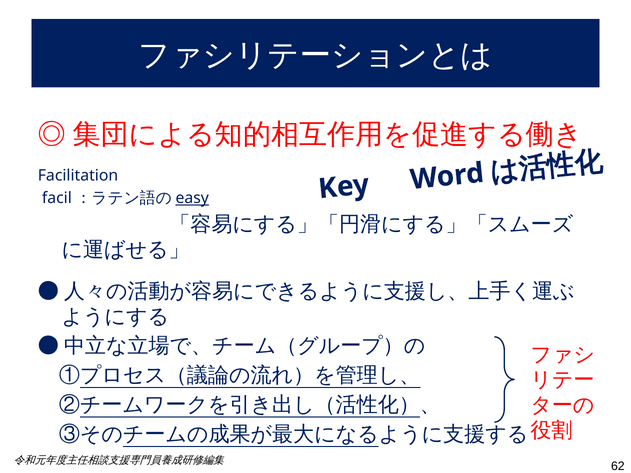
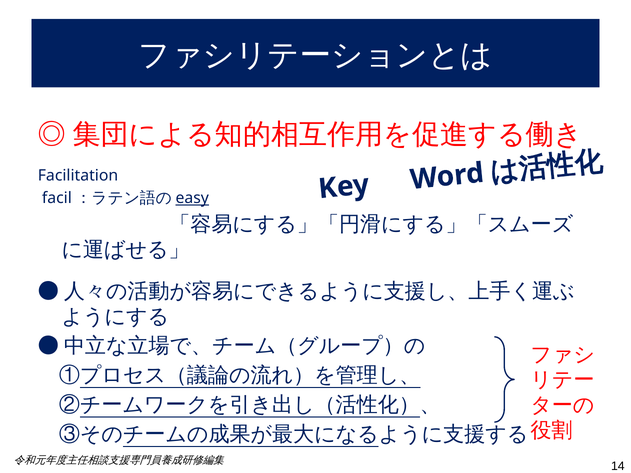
62: 62 -> 14
